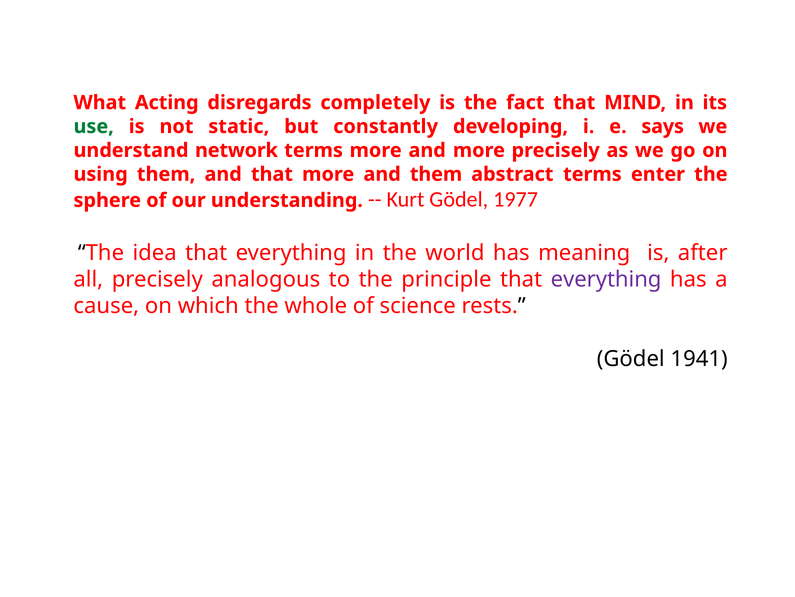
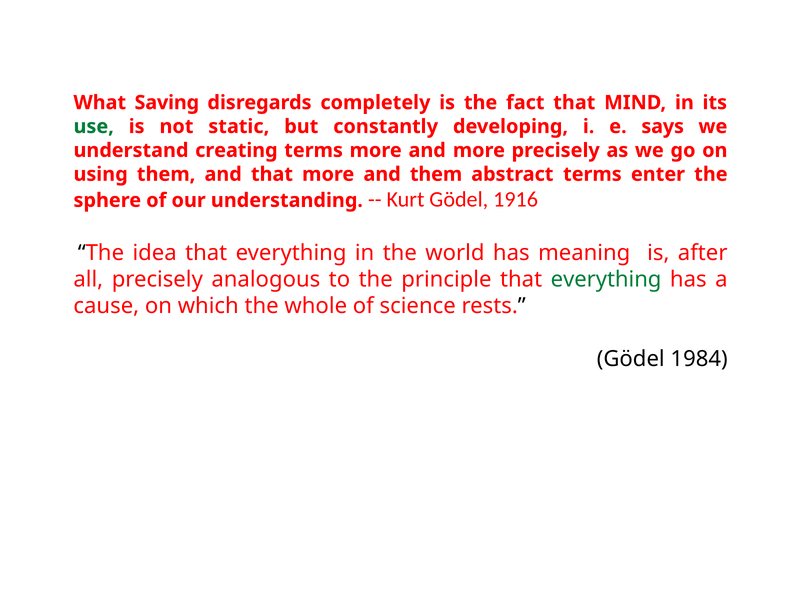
Acting: Acting -> Saving
network: network -> creating
1977: 1977 -> 1916
everything at (606, 279) colour: purple -> green
1941: 1941 -> 1984
